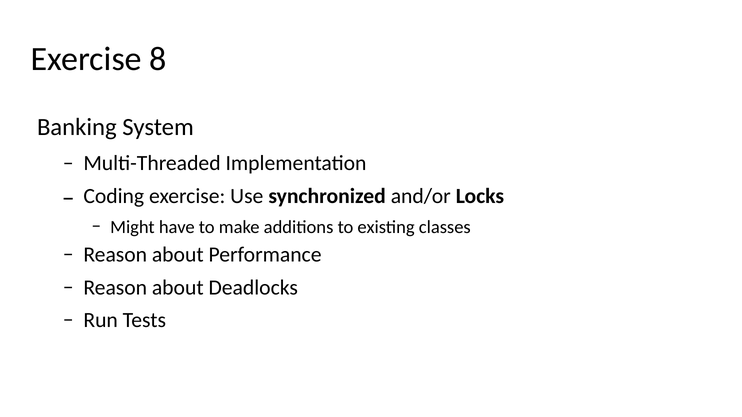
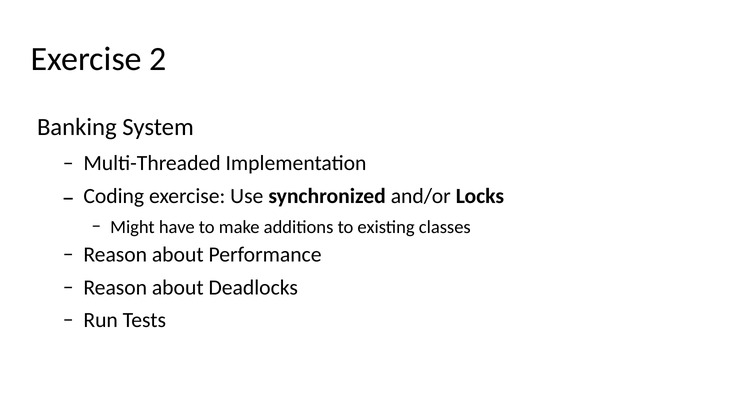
8: 8 -> 2
